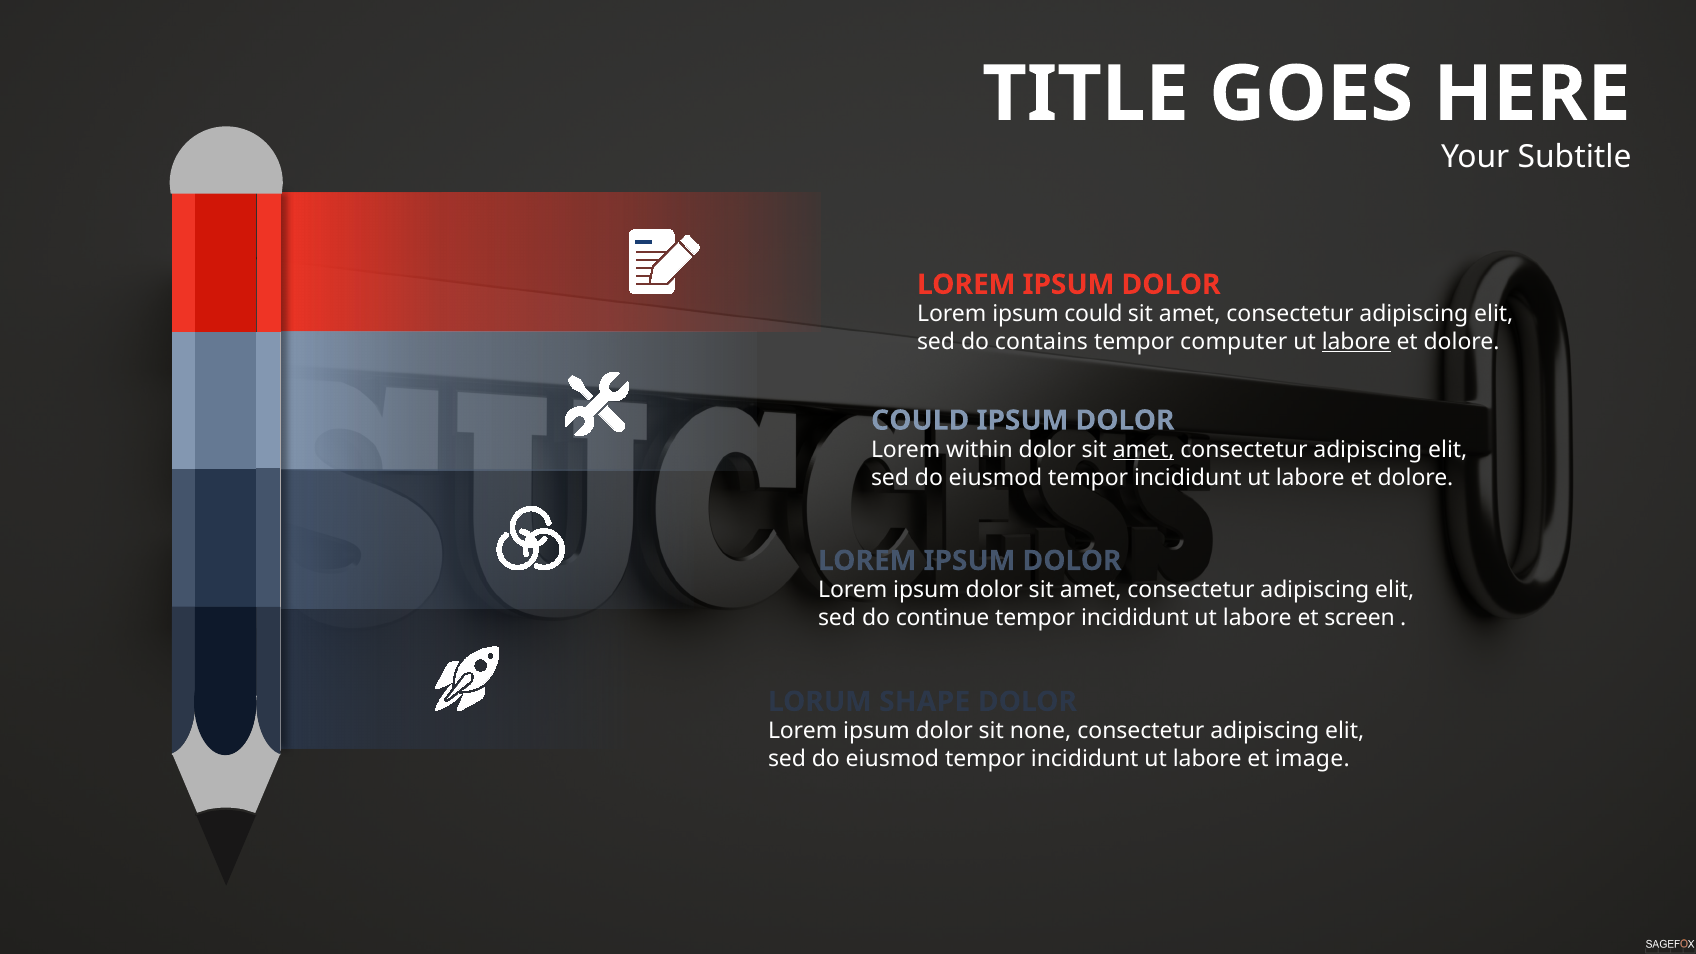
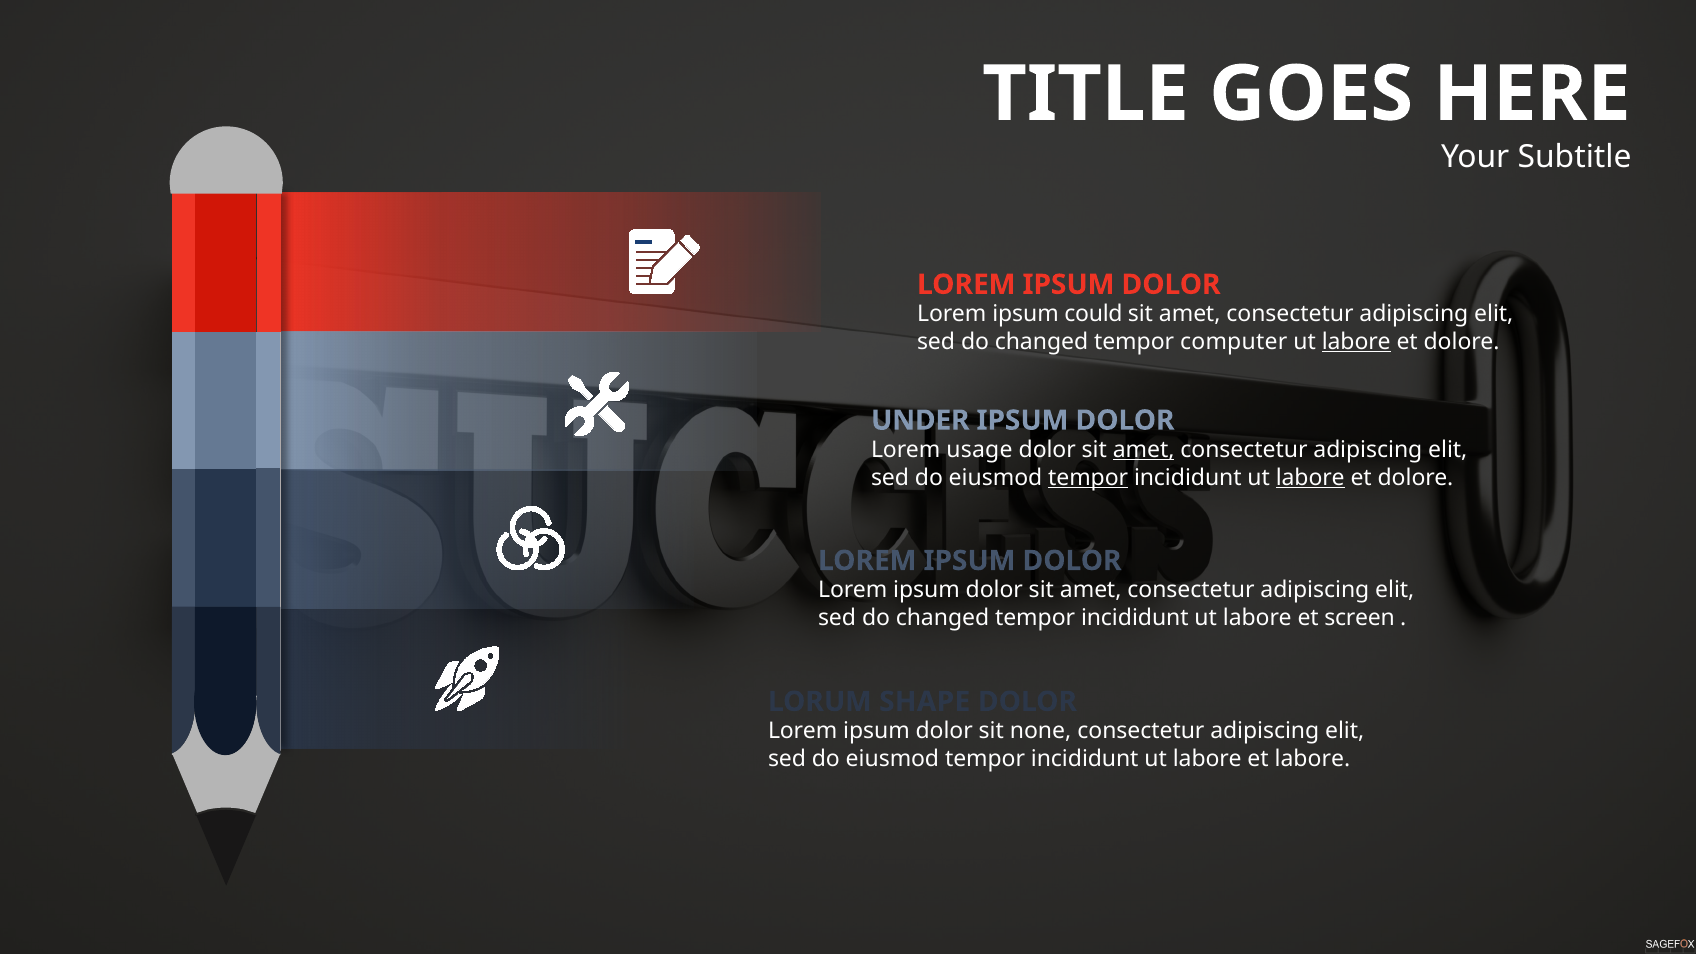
contains at (1041, 342): contains -> changed
COULD at (920, 420): COULD -> UNDER
within: within -> usage
tempor at (1088, 477) underline: none -> present
labore at (1310, 477) underline: none -> present
continue at (943, 618): continue -> changed
et image: image -> labore
